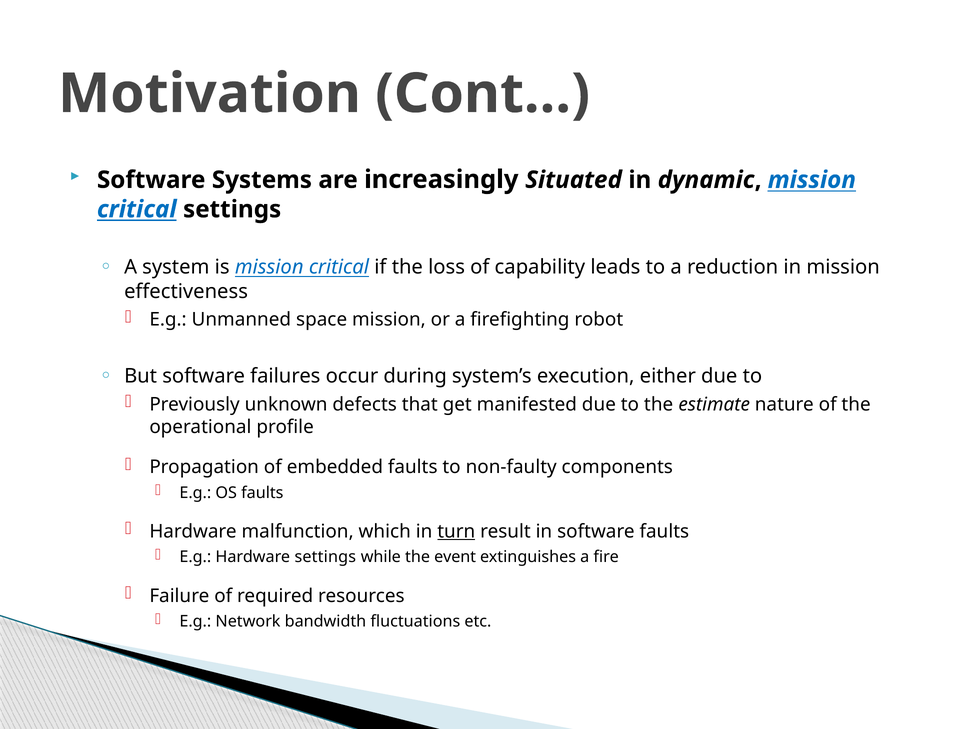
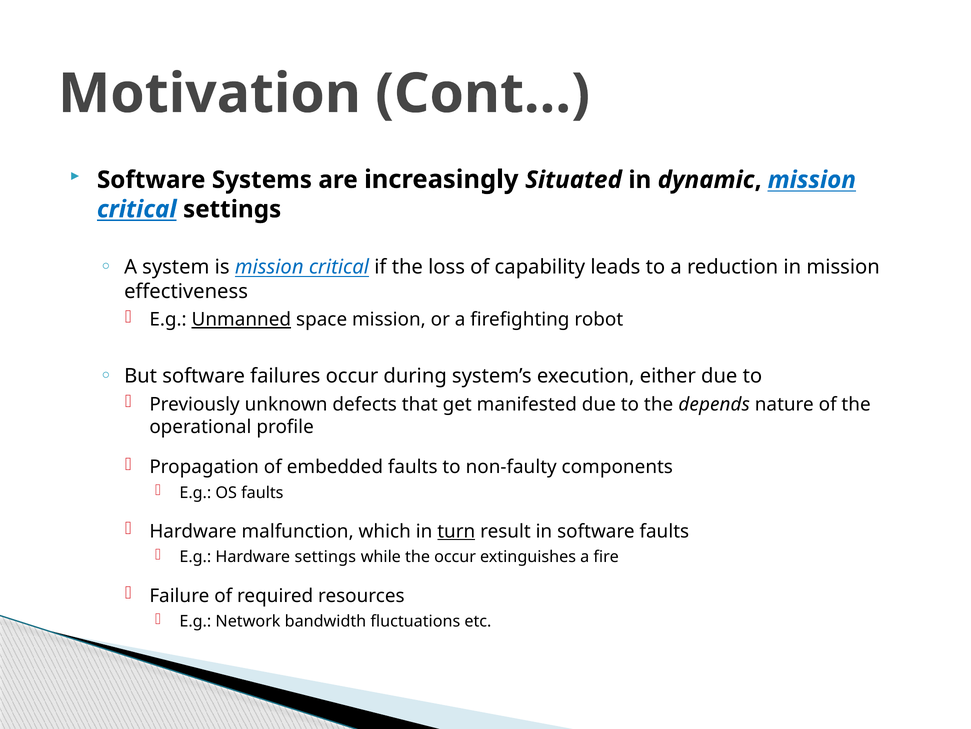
Unmanned underline: none -> present
estimate: estimate -> depends
the event: event -> occur
